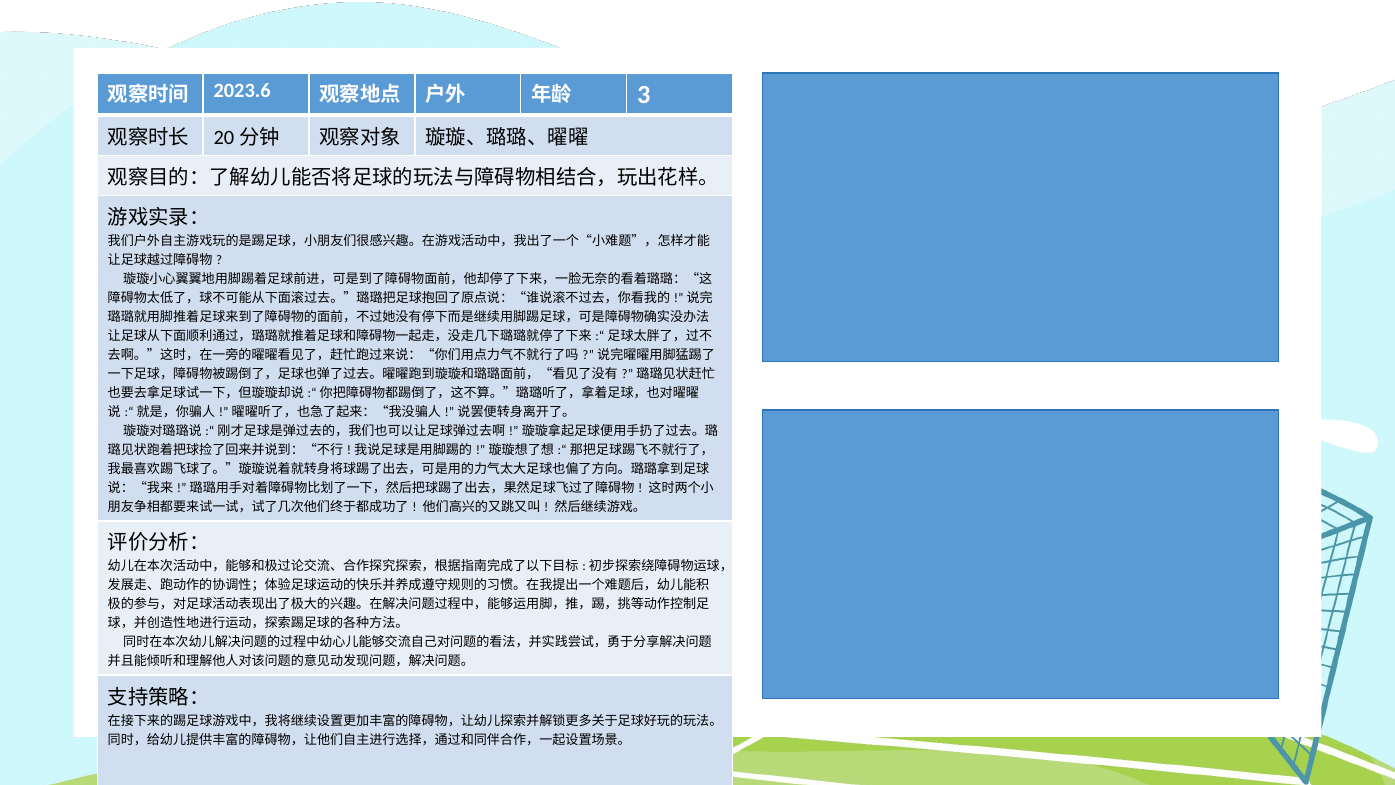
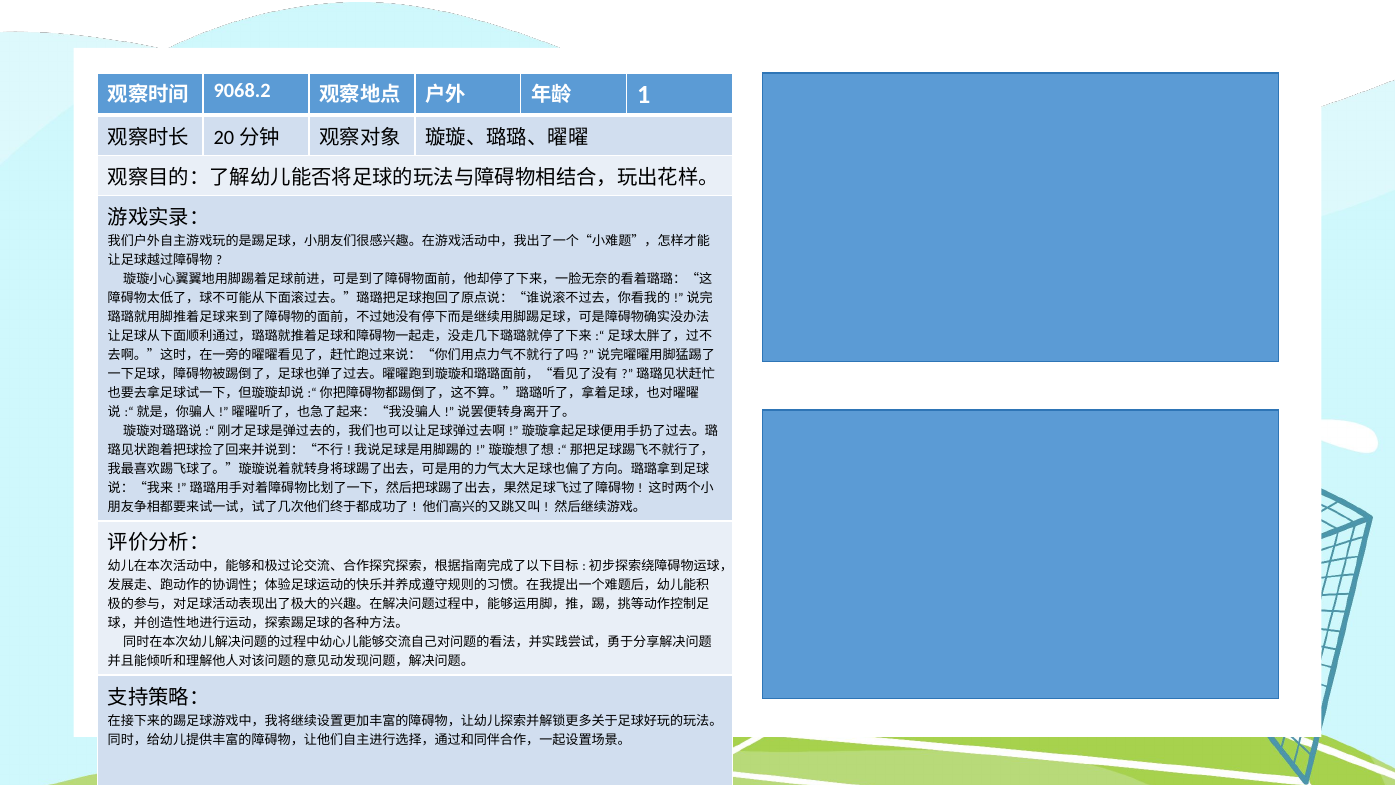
2023.6: 2023.6 -> 9068.2
3: 3 -> 1
